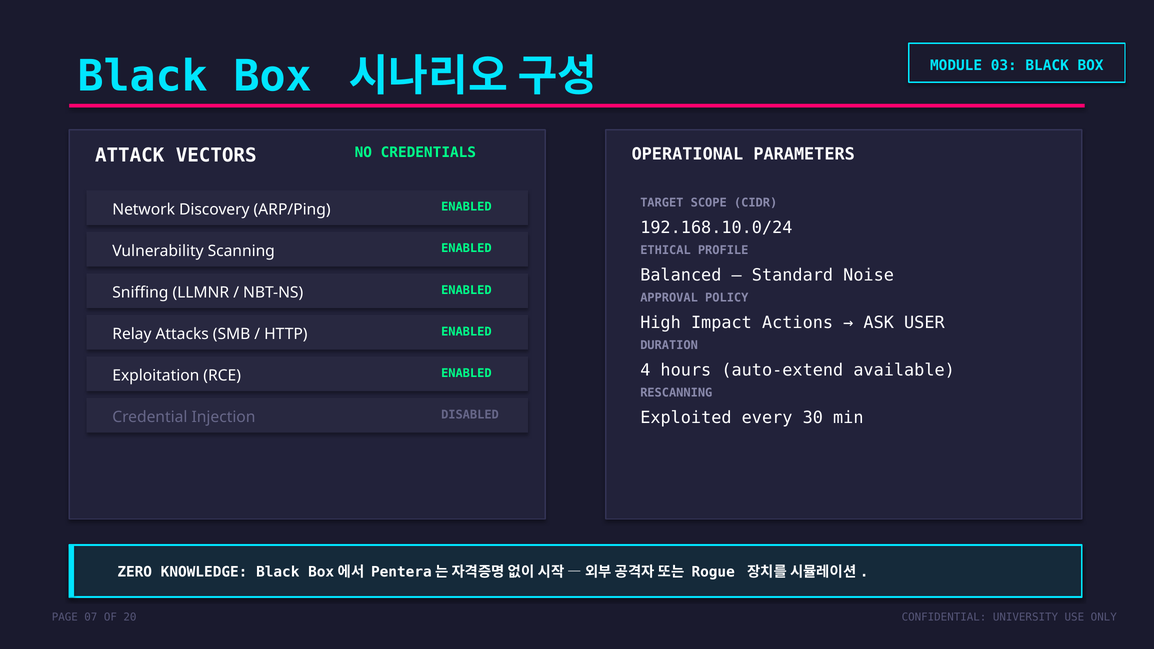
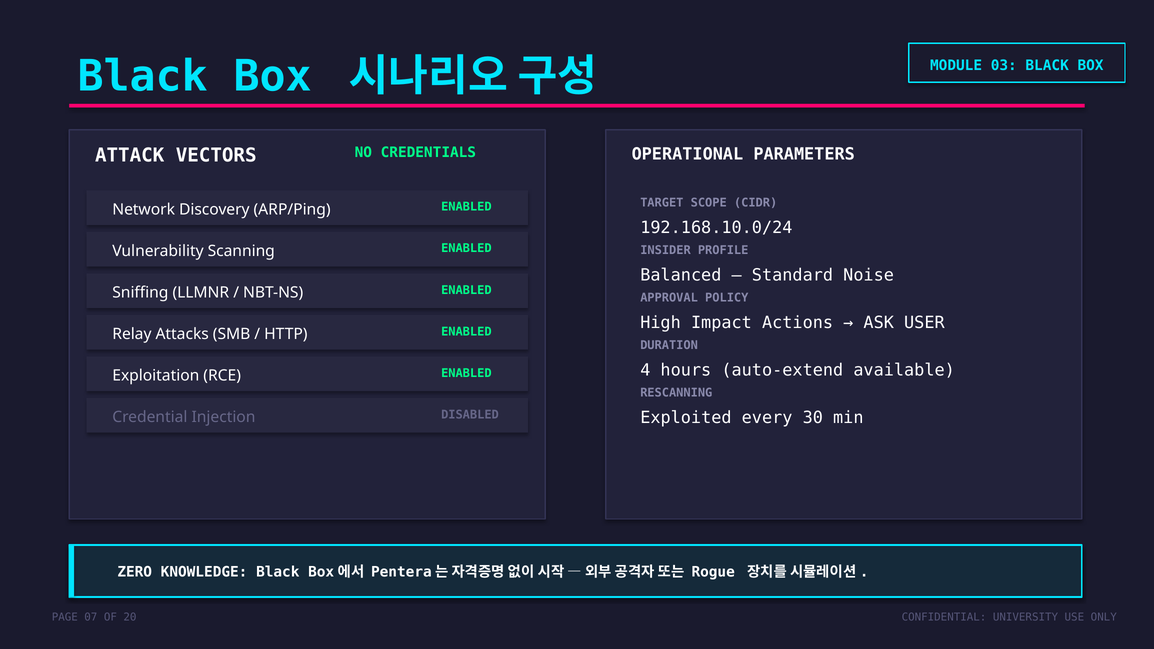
ETHICAL: ETHICAL -> INSIDER
